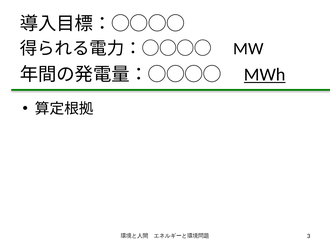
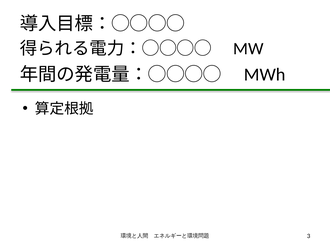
MWh underline: present -> none
